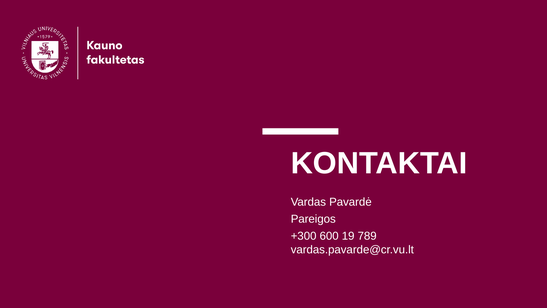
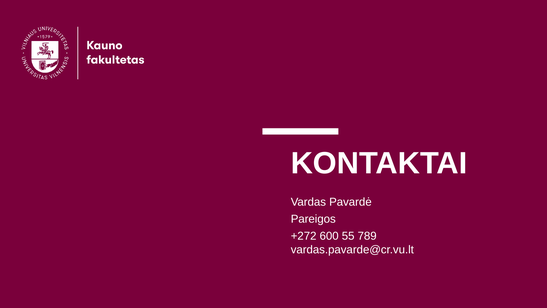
+300: +300 -> +272
19: 19 -> 55
